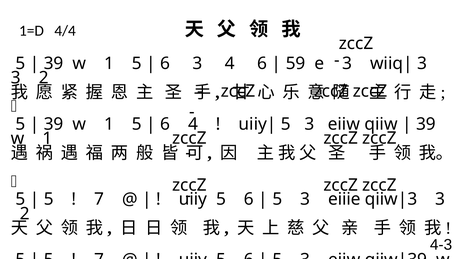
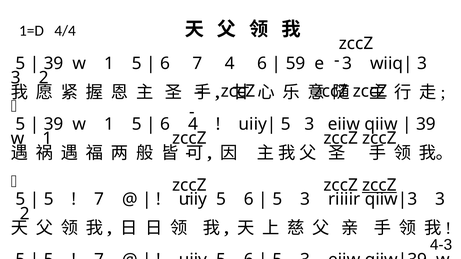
6 3: 3 -> 7
zccZ at (379, 185) underline: none -> present
eiiie: eiiie -> riiiir
